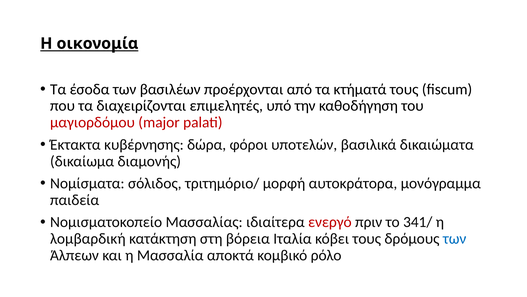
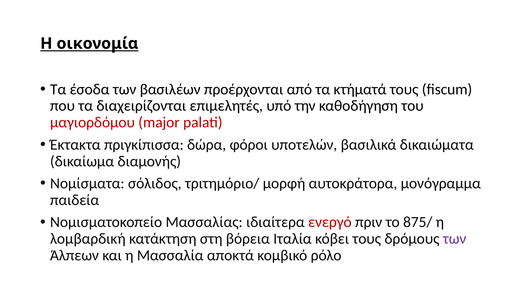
κυβέρνησης: κυβέρνησης -> πριγκίπισσα
341/: 341/ -> 875/
των at (455, 238) colour: blue -> purple
